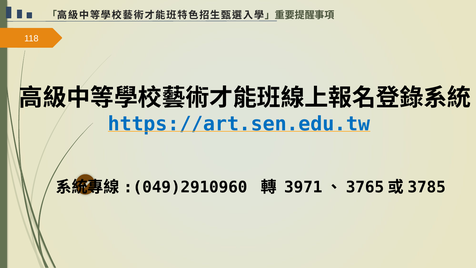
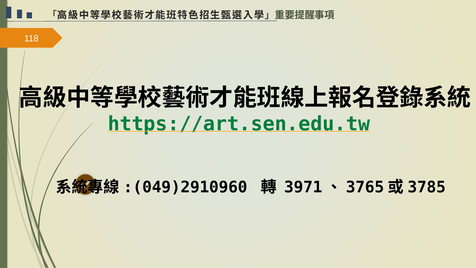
https://art.sen.edu.tw colour: blue -> green
